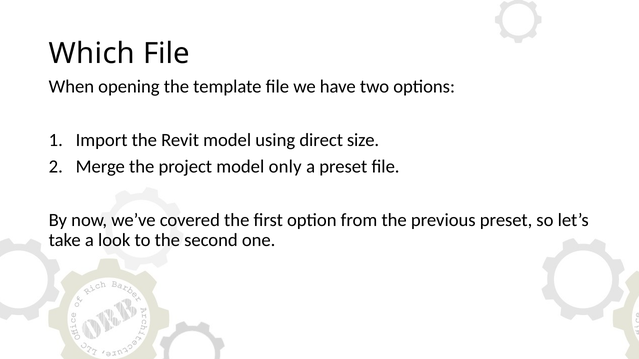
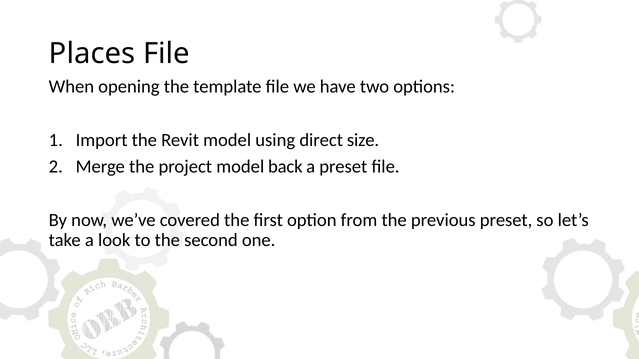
Which: Which -> Places
only: only -> back
